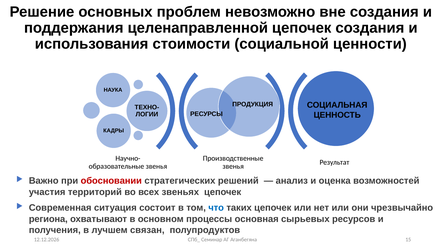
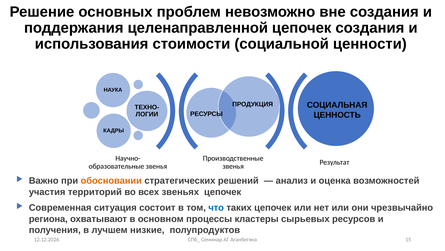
обосновании colour: red -> orange
основная: основная -> кластеры
связан: связан -> низкие
